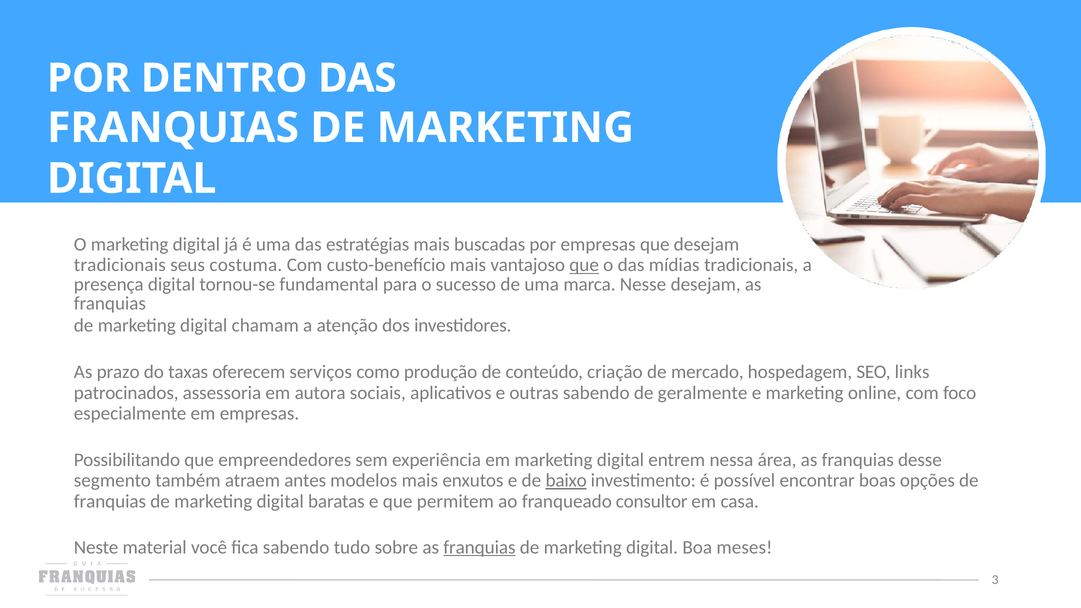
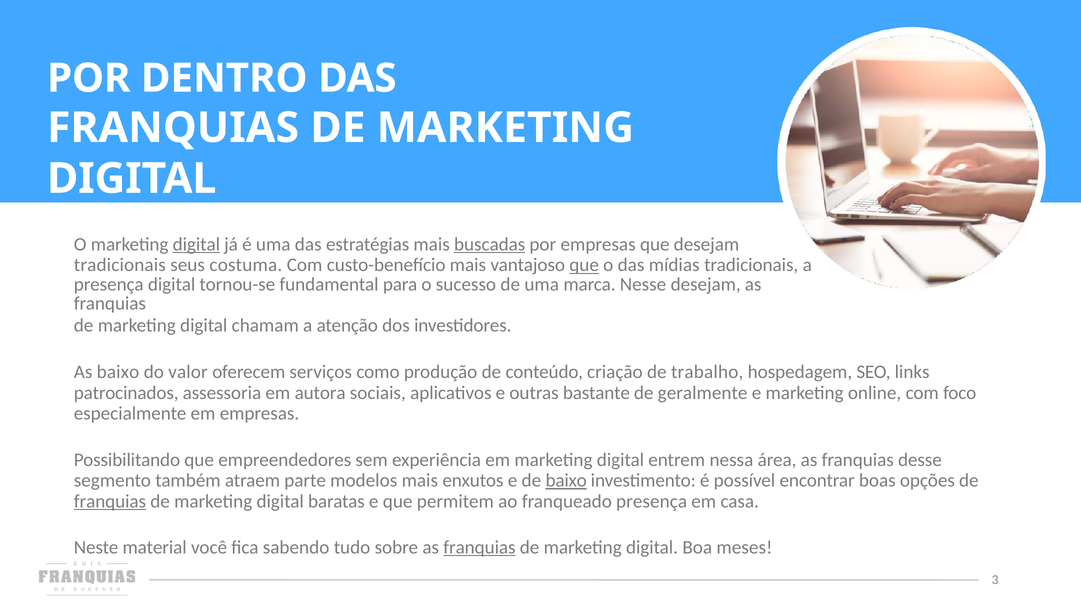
digital at (196, 244) underline: none -> present
buscadas underline: none -> present
As prazo: prazo -> baixo
taxas: taxas -> valor
mercado: mercado -> trabalho
outras sabendo: sabendo -> bastante
antes: antes -> parte
franquias at (110, 501) underline: none -> present
franqueado consultor: consultor -> presença
